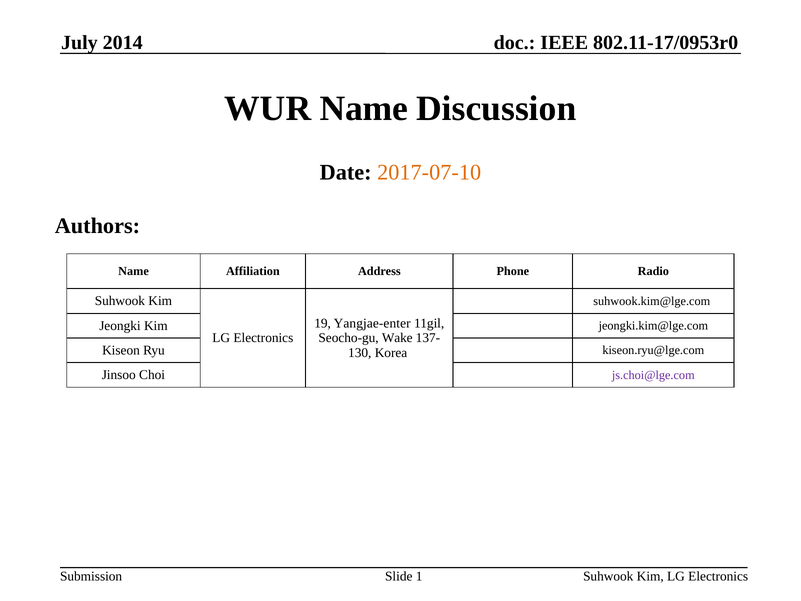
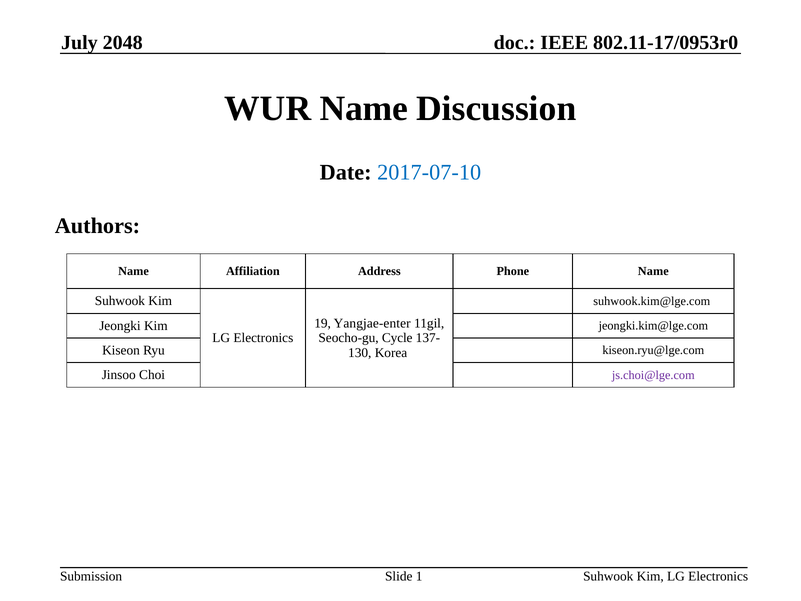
2014: 2014 -> 2048
2017-07-10 colour: orange -> blue
Phone Radio: Radio -> Name
Wake: Wake -> Cycle
